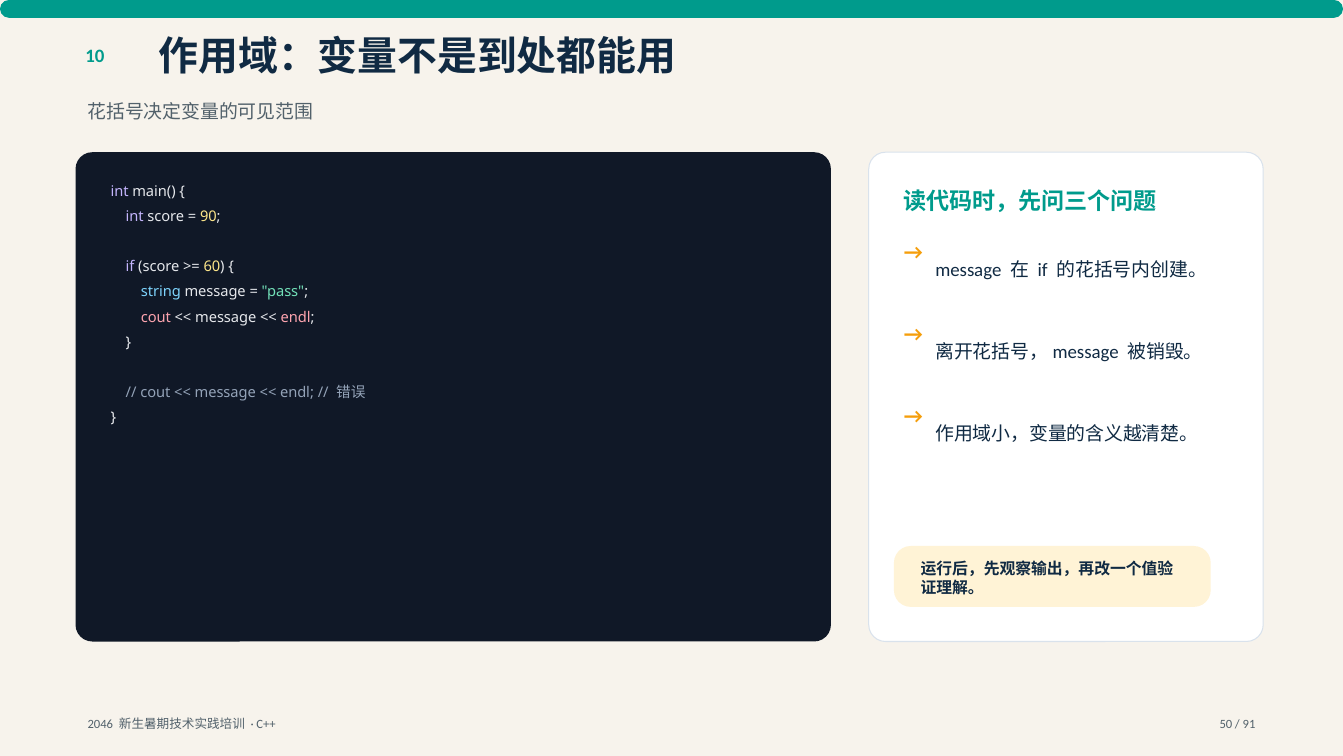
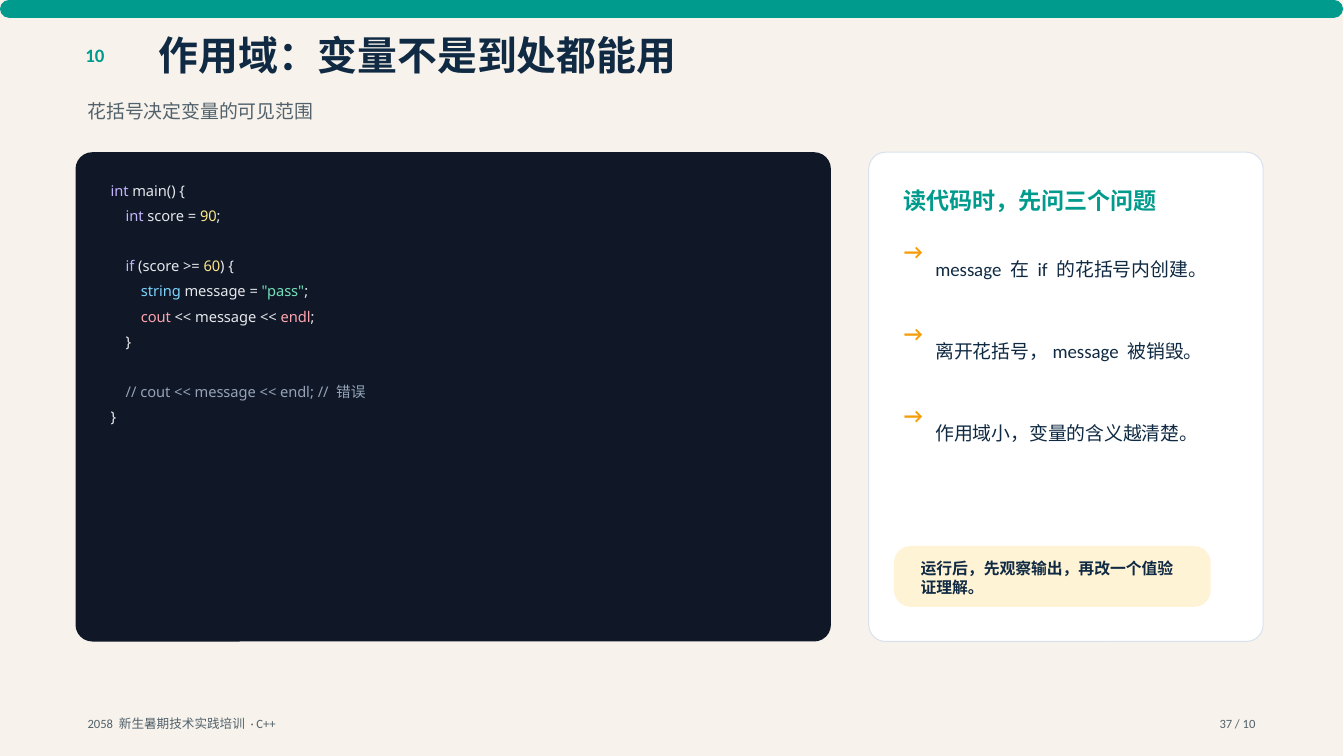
2046: 2046 -> 2058
50: 50 -> 37
91 at (1249, 724): 91 -> 10
